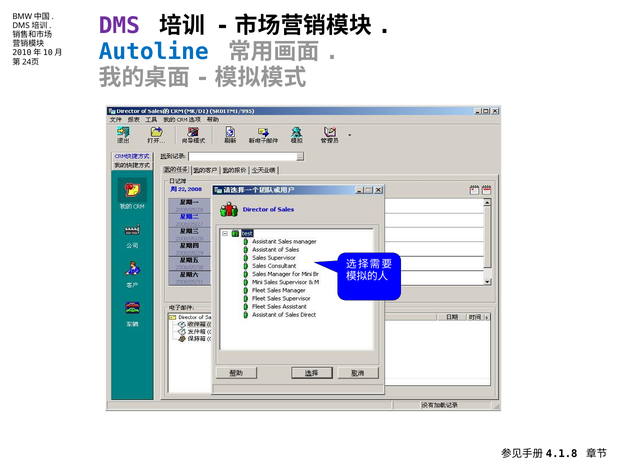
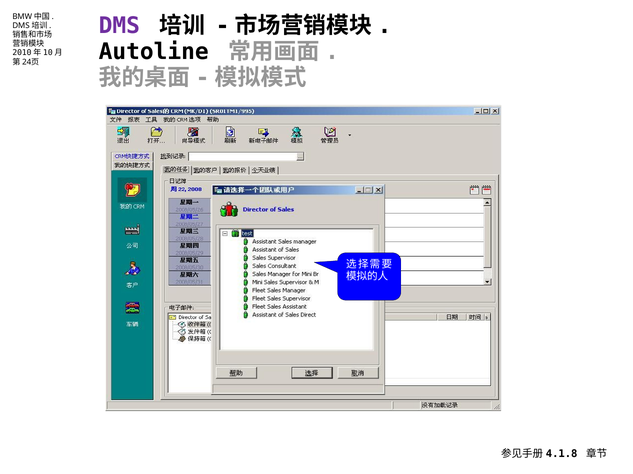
Autoline colour: blue -> black
